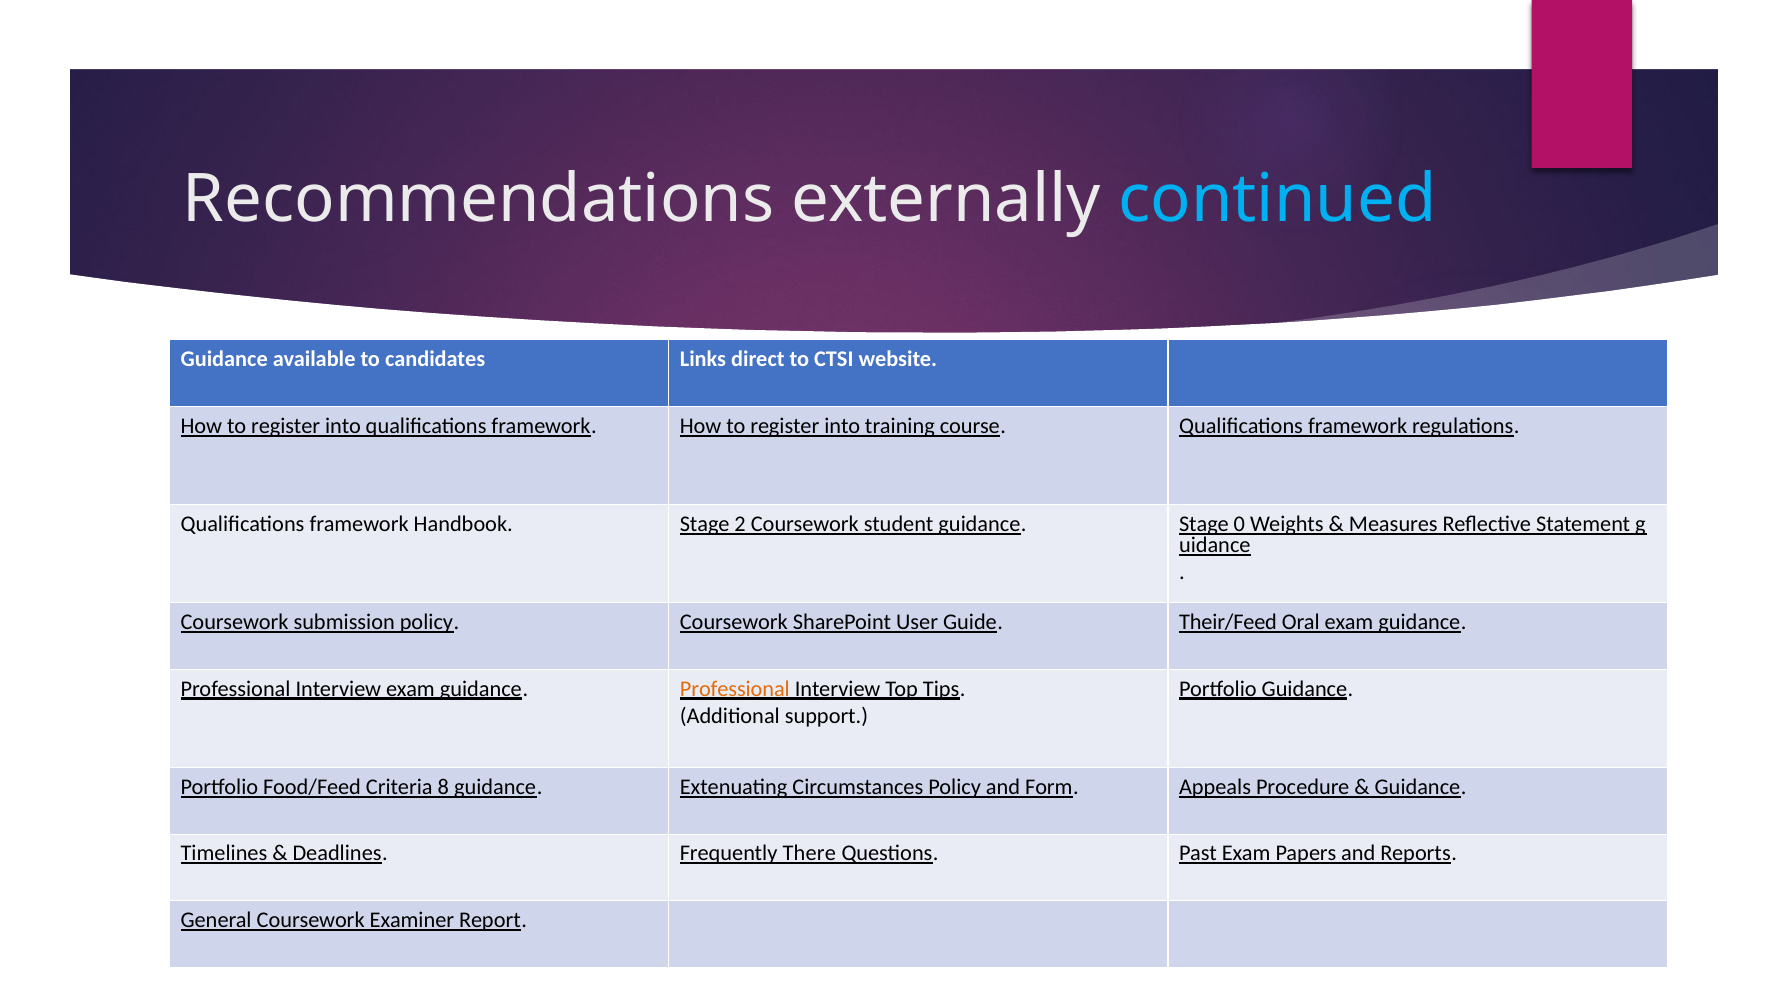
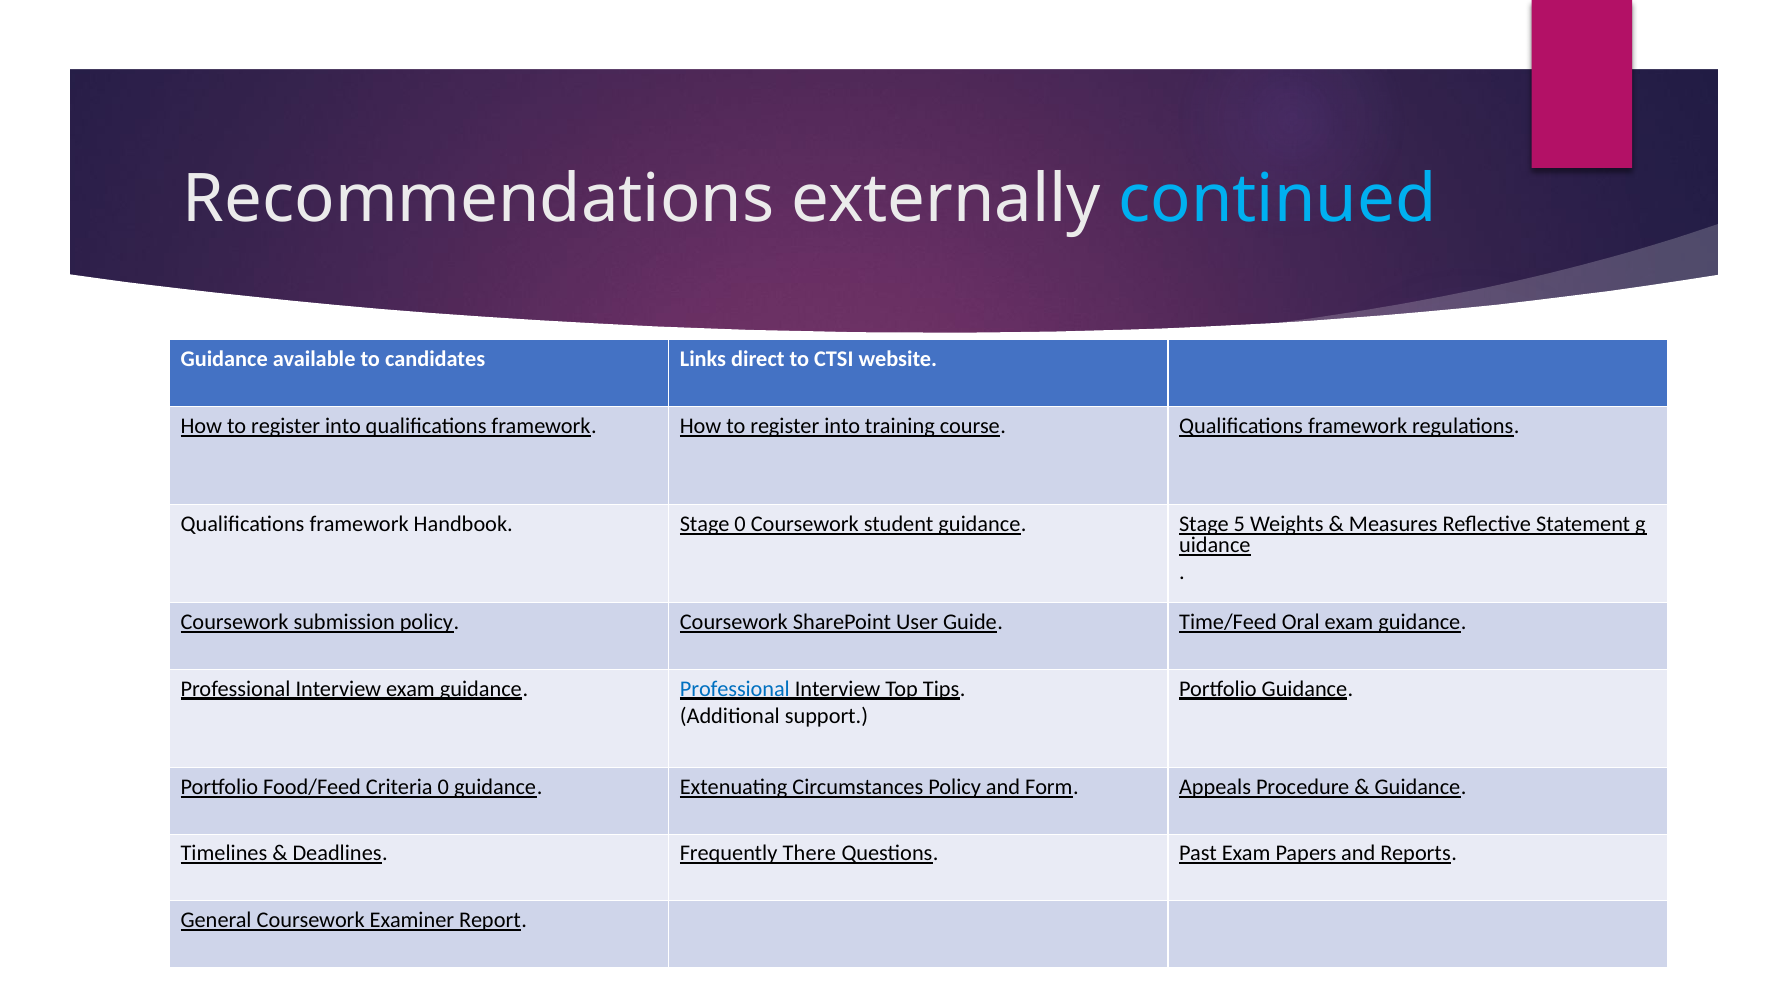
Stage 2: 2 -> 0
0: 0 -> 5
Their/Feed: Their/Feed -> Time/Feed
Professional at (735, 688) colour: orange -> blue
Criteria 8: 8 -> 0
